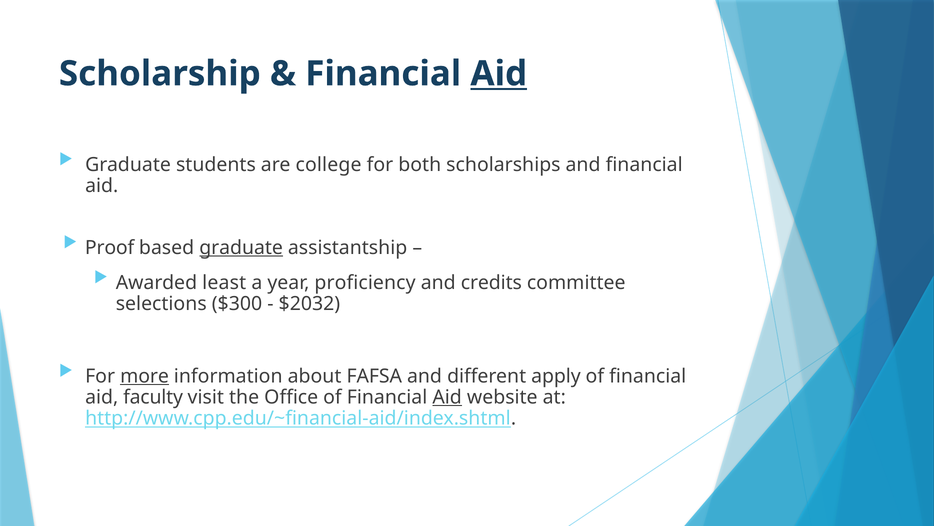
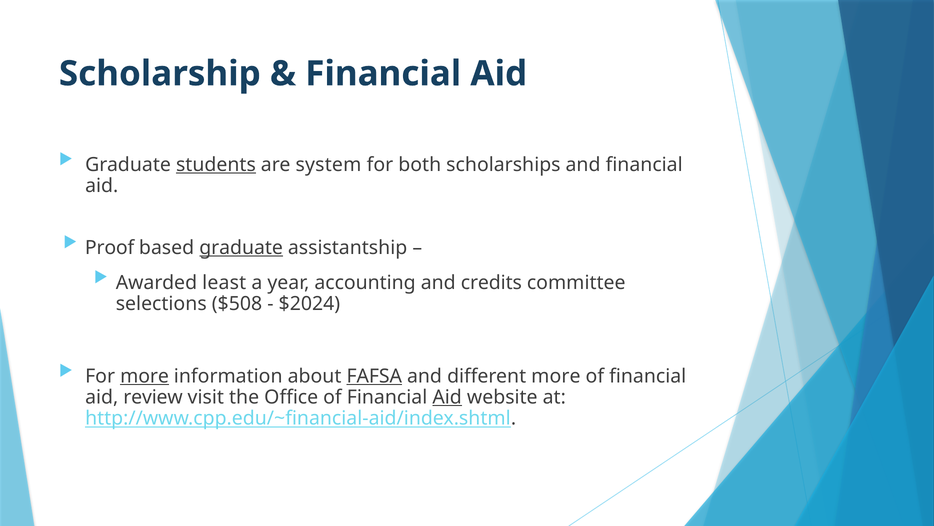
Aid at (499, 74) underline: present -> none
students underline: none -> present
college: college -> system
proficiency: proficiency -> accounting
$300: $300 -> $508
$2032: $2032 -> $2024
FAFSA underline: none -> present
different apply: apply -> more
faculty: faculty -> review
